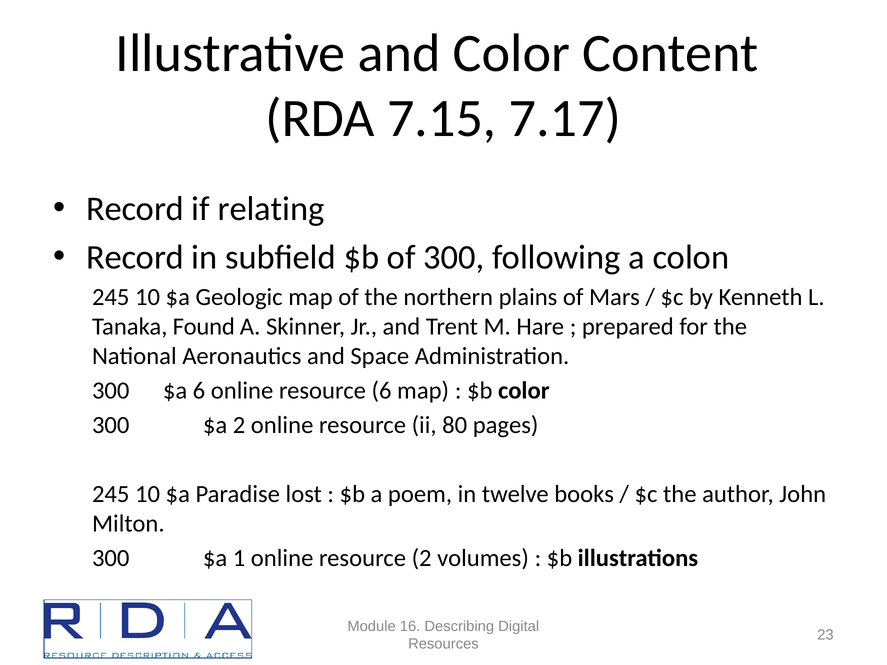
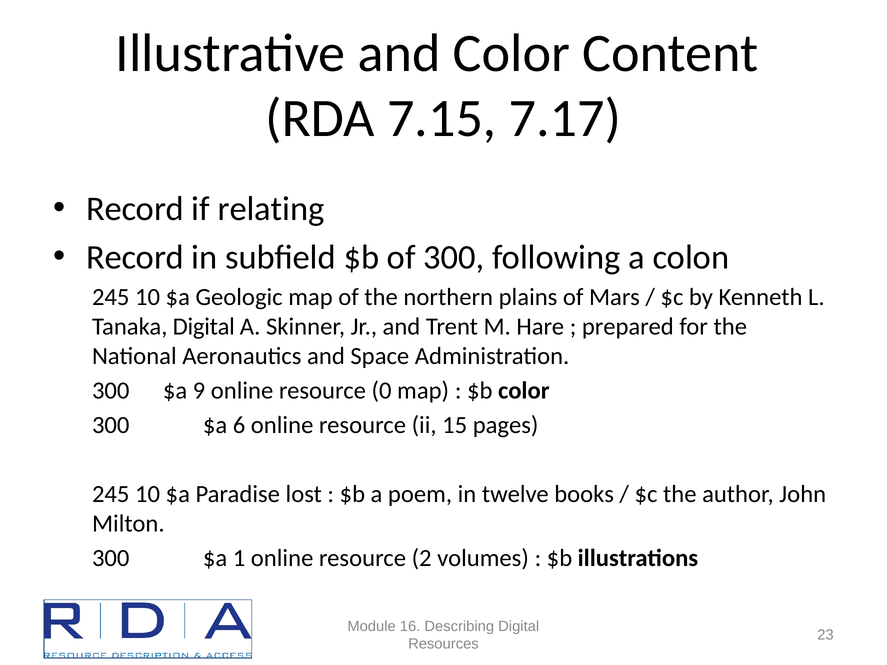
Tanaka Found: Found -> Digital
$a 6: 6 -> 9
resource 6: 6 -> 0
$a 2: 2 -> 6
80: 80 -> 15
